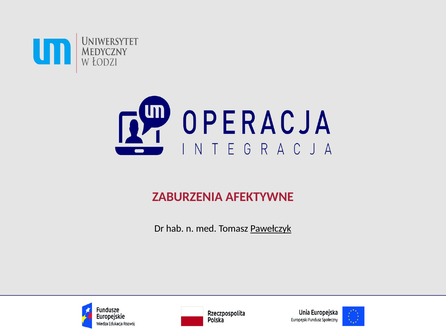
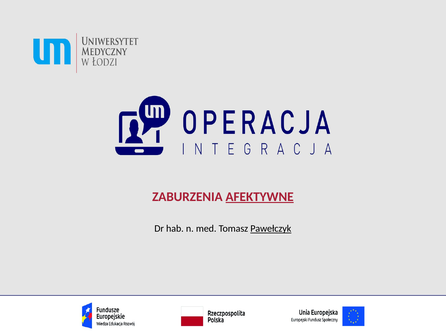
AFEKTYWNE underline: none -> present
